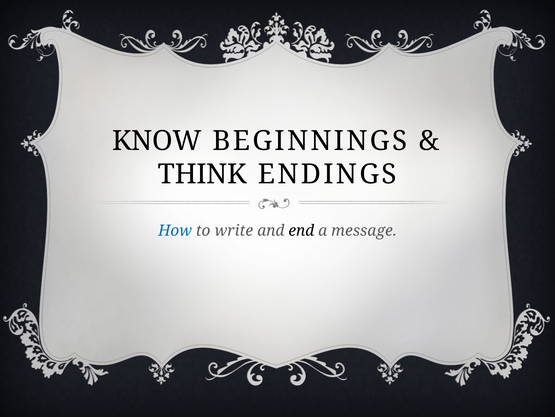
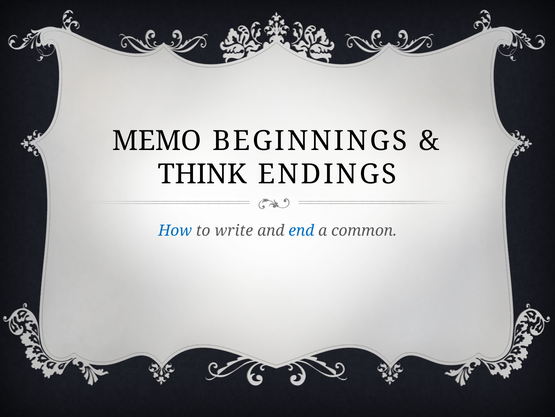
KNOW: KNOW -> MEMO
end colour: black -> blue
message: message -> common
